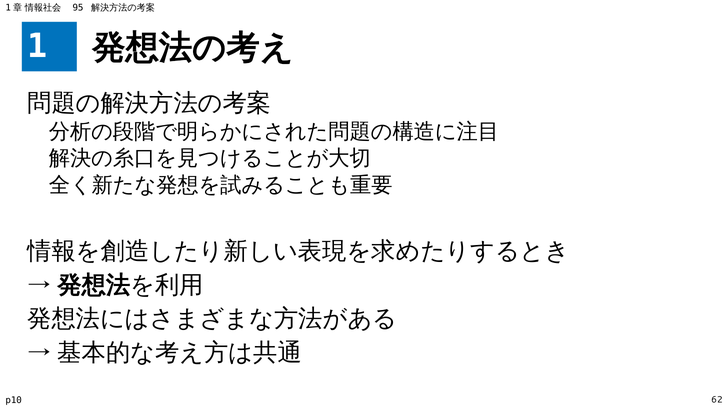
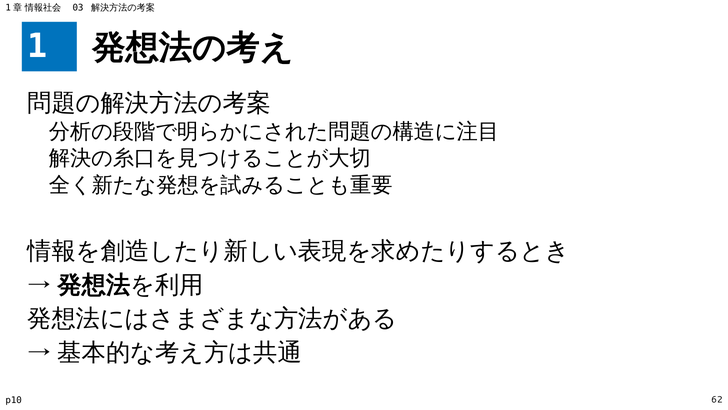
95: 95 -> 03
